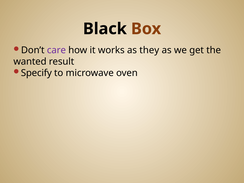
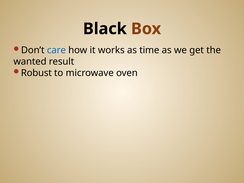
care colour: purple -> blue
they: they -> time
Specify: Specify -> Robust
